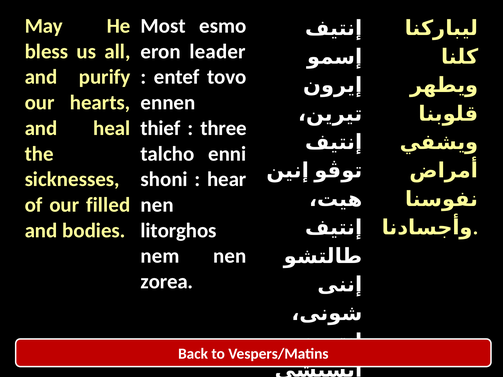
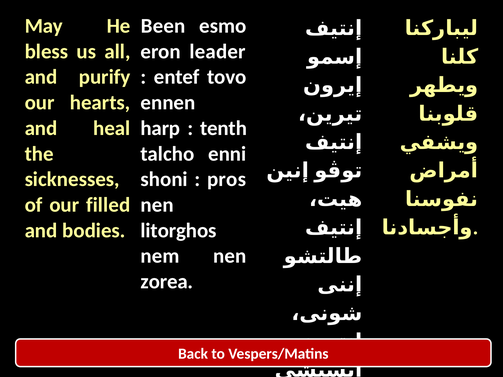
Most: Most -> Been
thief: thief -> harp
three: three -> tenth
hear: hear -> pros
